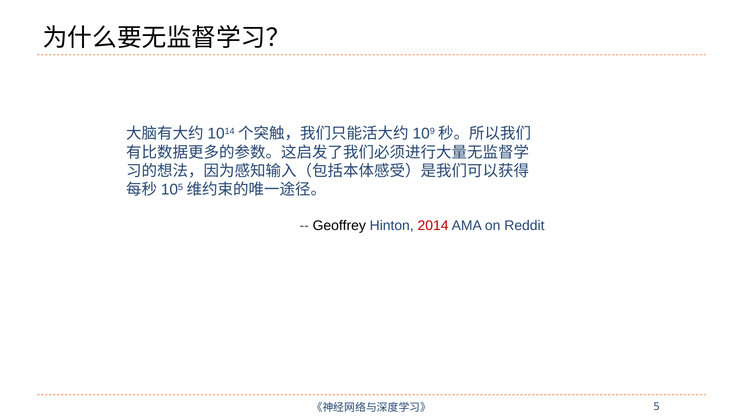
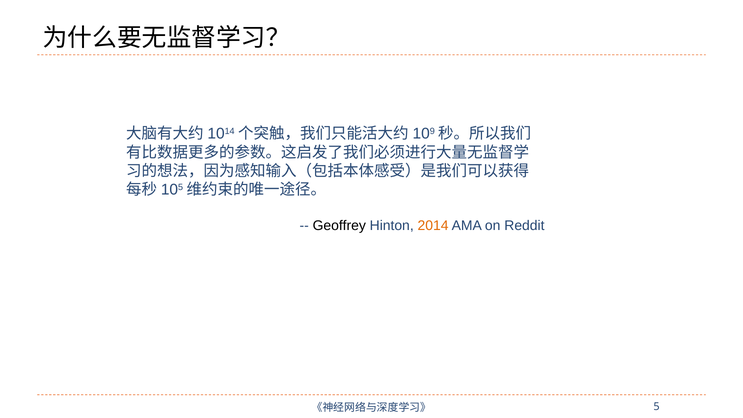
2014 colour: red -> orange
